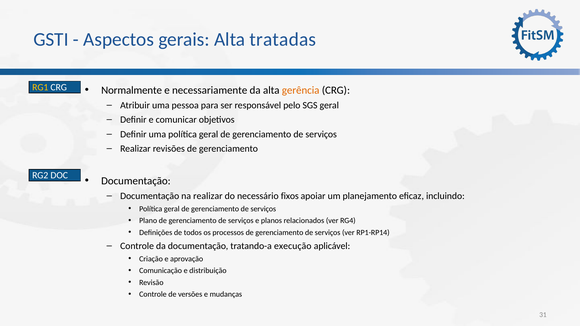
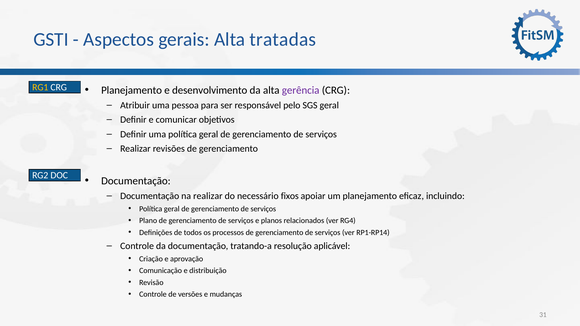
Normalmente at (132, 90): Normalmente -> Planejamento
necessariamente: necessariamente -> desenvolvimento
gerência colour: orange -> purple
execução: execução -> resolução
